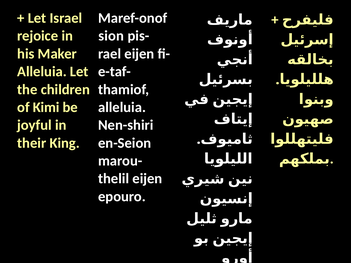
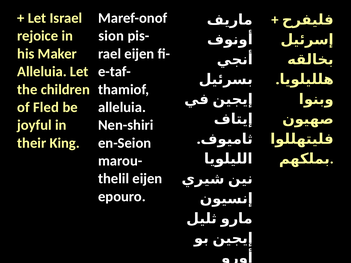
Kimi: Kimi -> Fled
